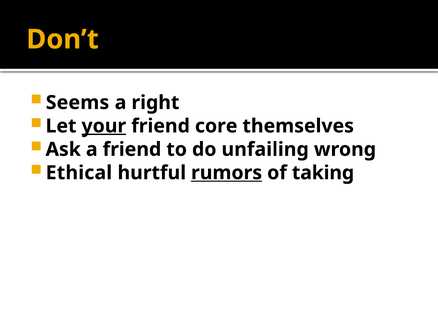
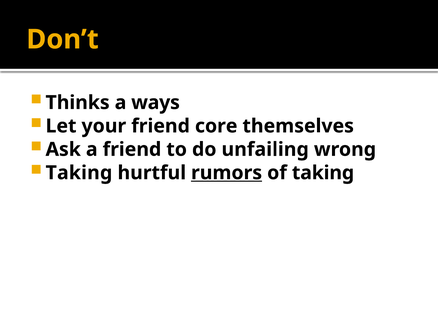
Seems: Seems -> Thinks
right: right -> ways
your underline: present -> none
Ethical at (79, 173): Ethical -> Taking
